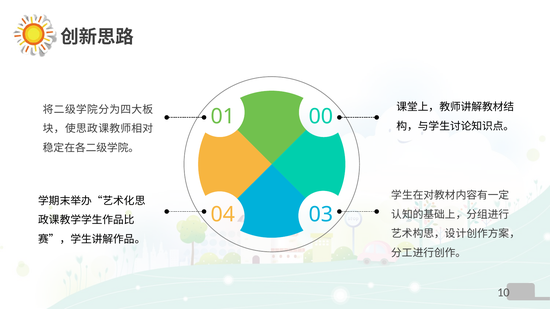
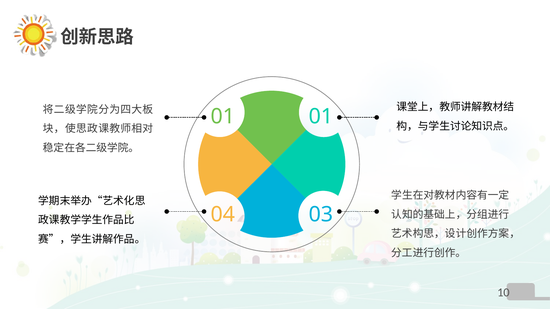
01 00: 00 -> 01
